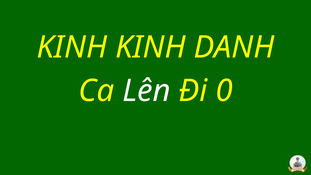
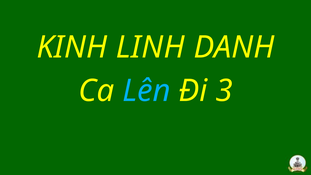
KINH KINH: KINH -> LINH
Lên colour: white -> light blue
0: 0 -> 3
